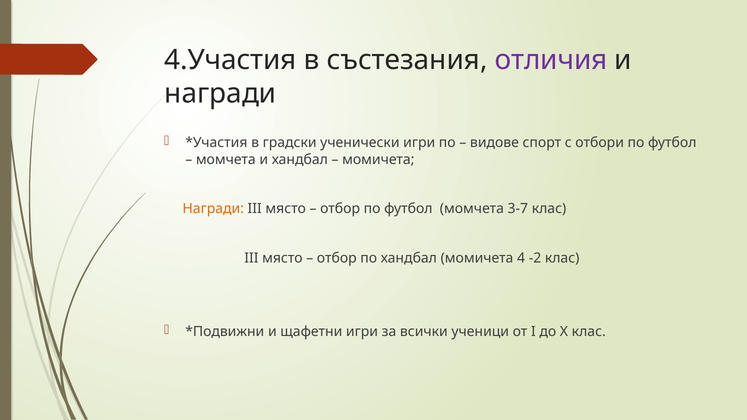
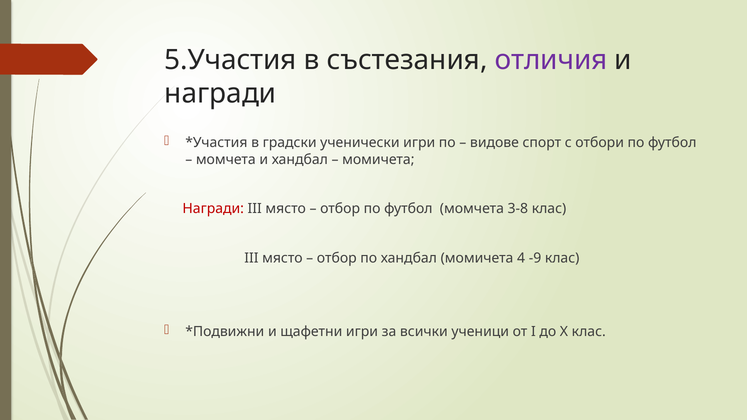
4.Участия: 4.Участия -> 5.Участия
Награди at (213, 209) colour: orange -> red
3-7: 3-7 -> 3-8
-2: -2 -> -9
